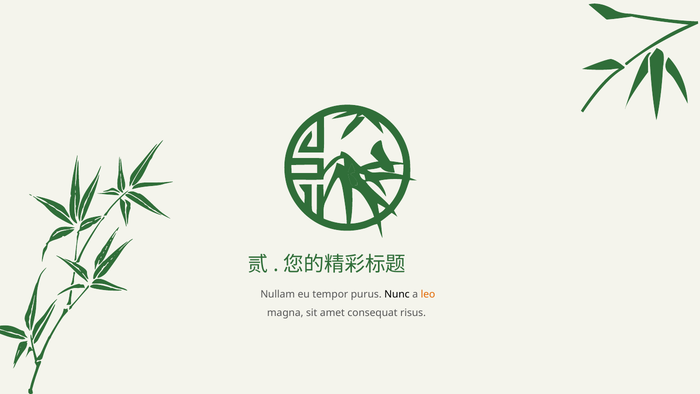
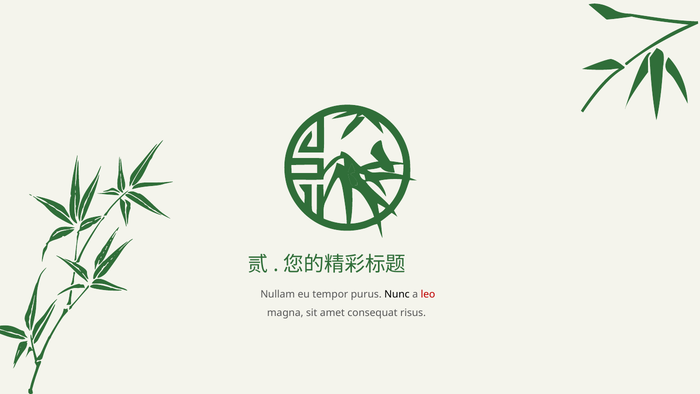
leo colour: orange -> red
